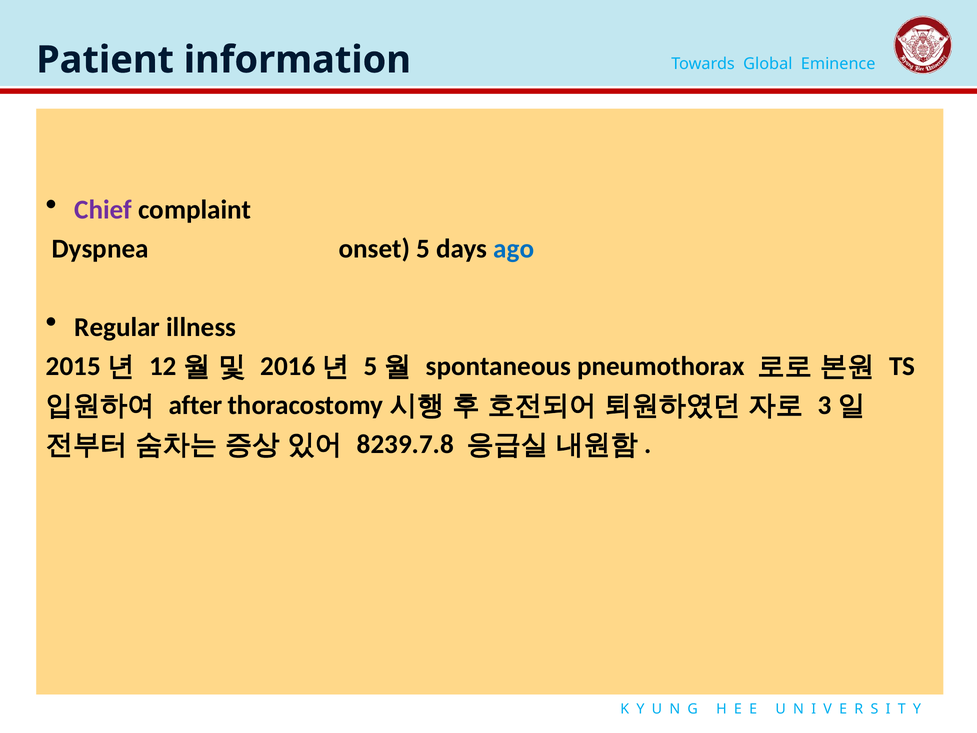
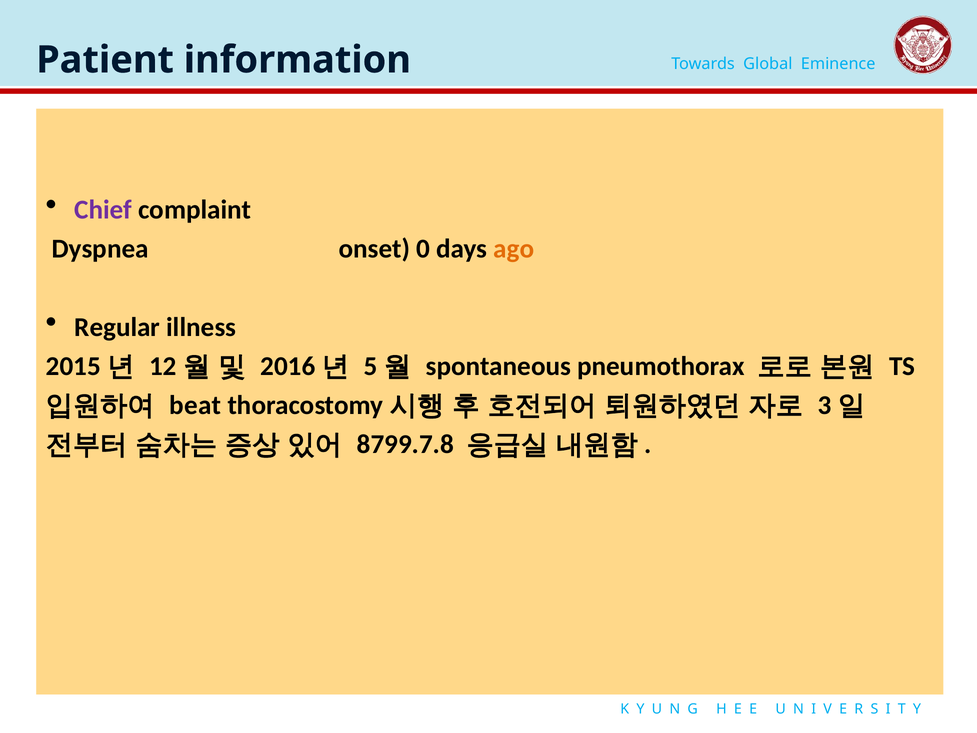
5: 5 -> 0
ago colour: blue -> orange
after: after -> beat
8239.7.8: 8239.7.8 -> 8799.7.8
